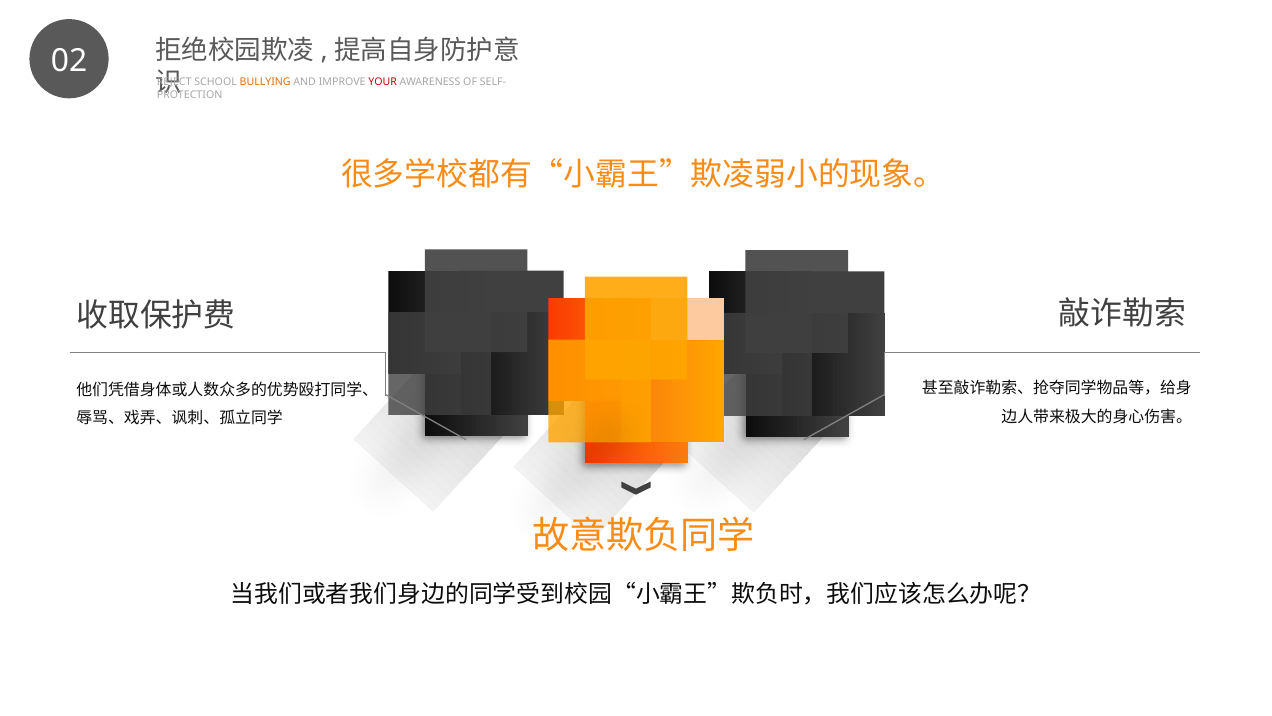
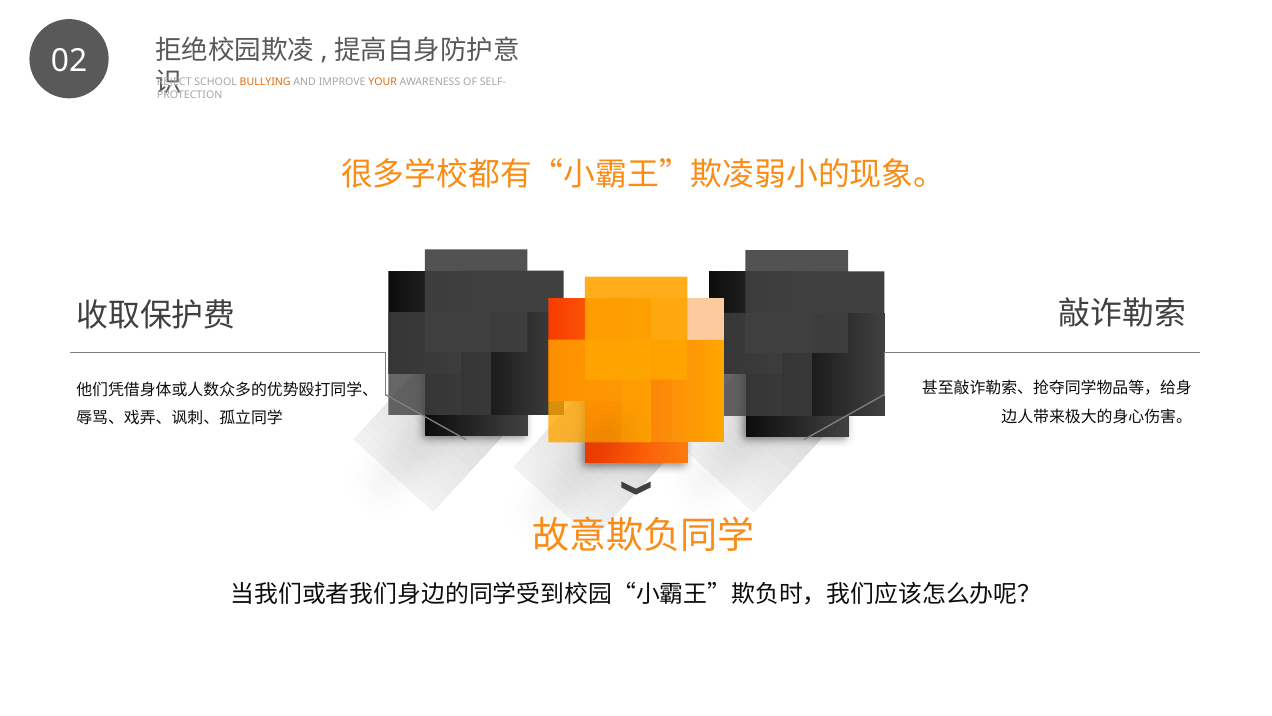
YOUR colour: red -> orange
